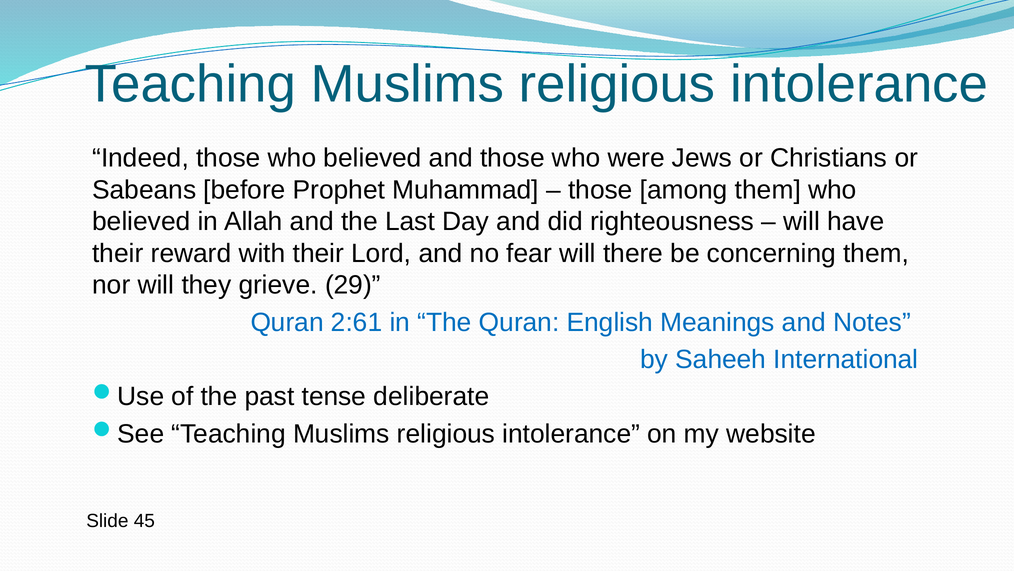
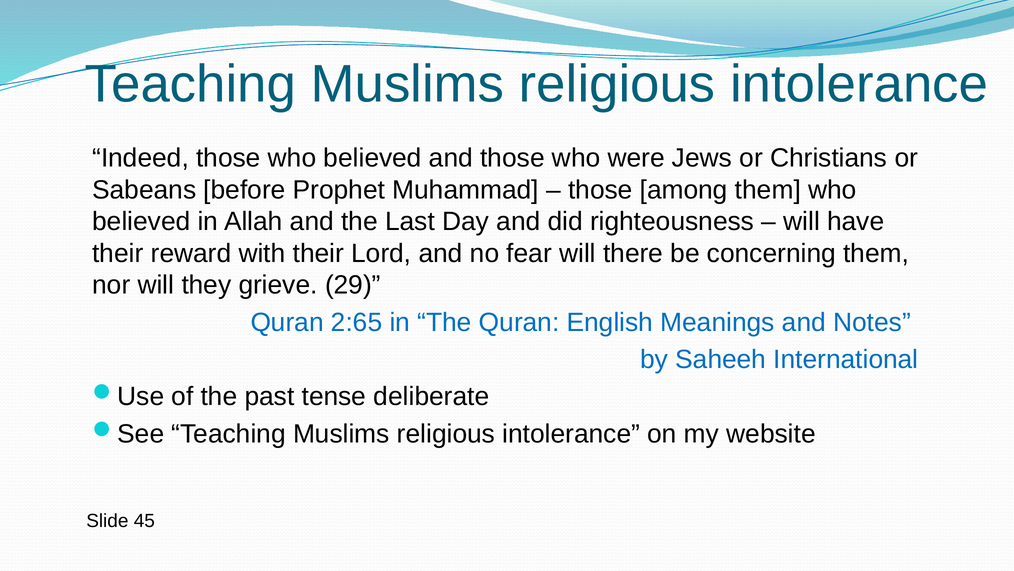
2:61: 2:61 -> 2:65
